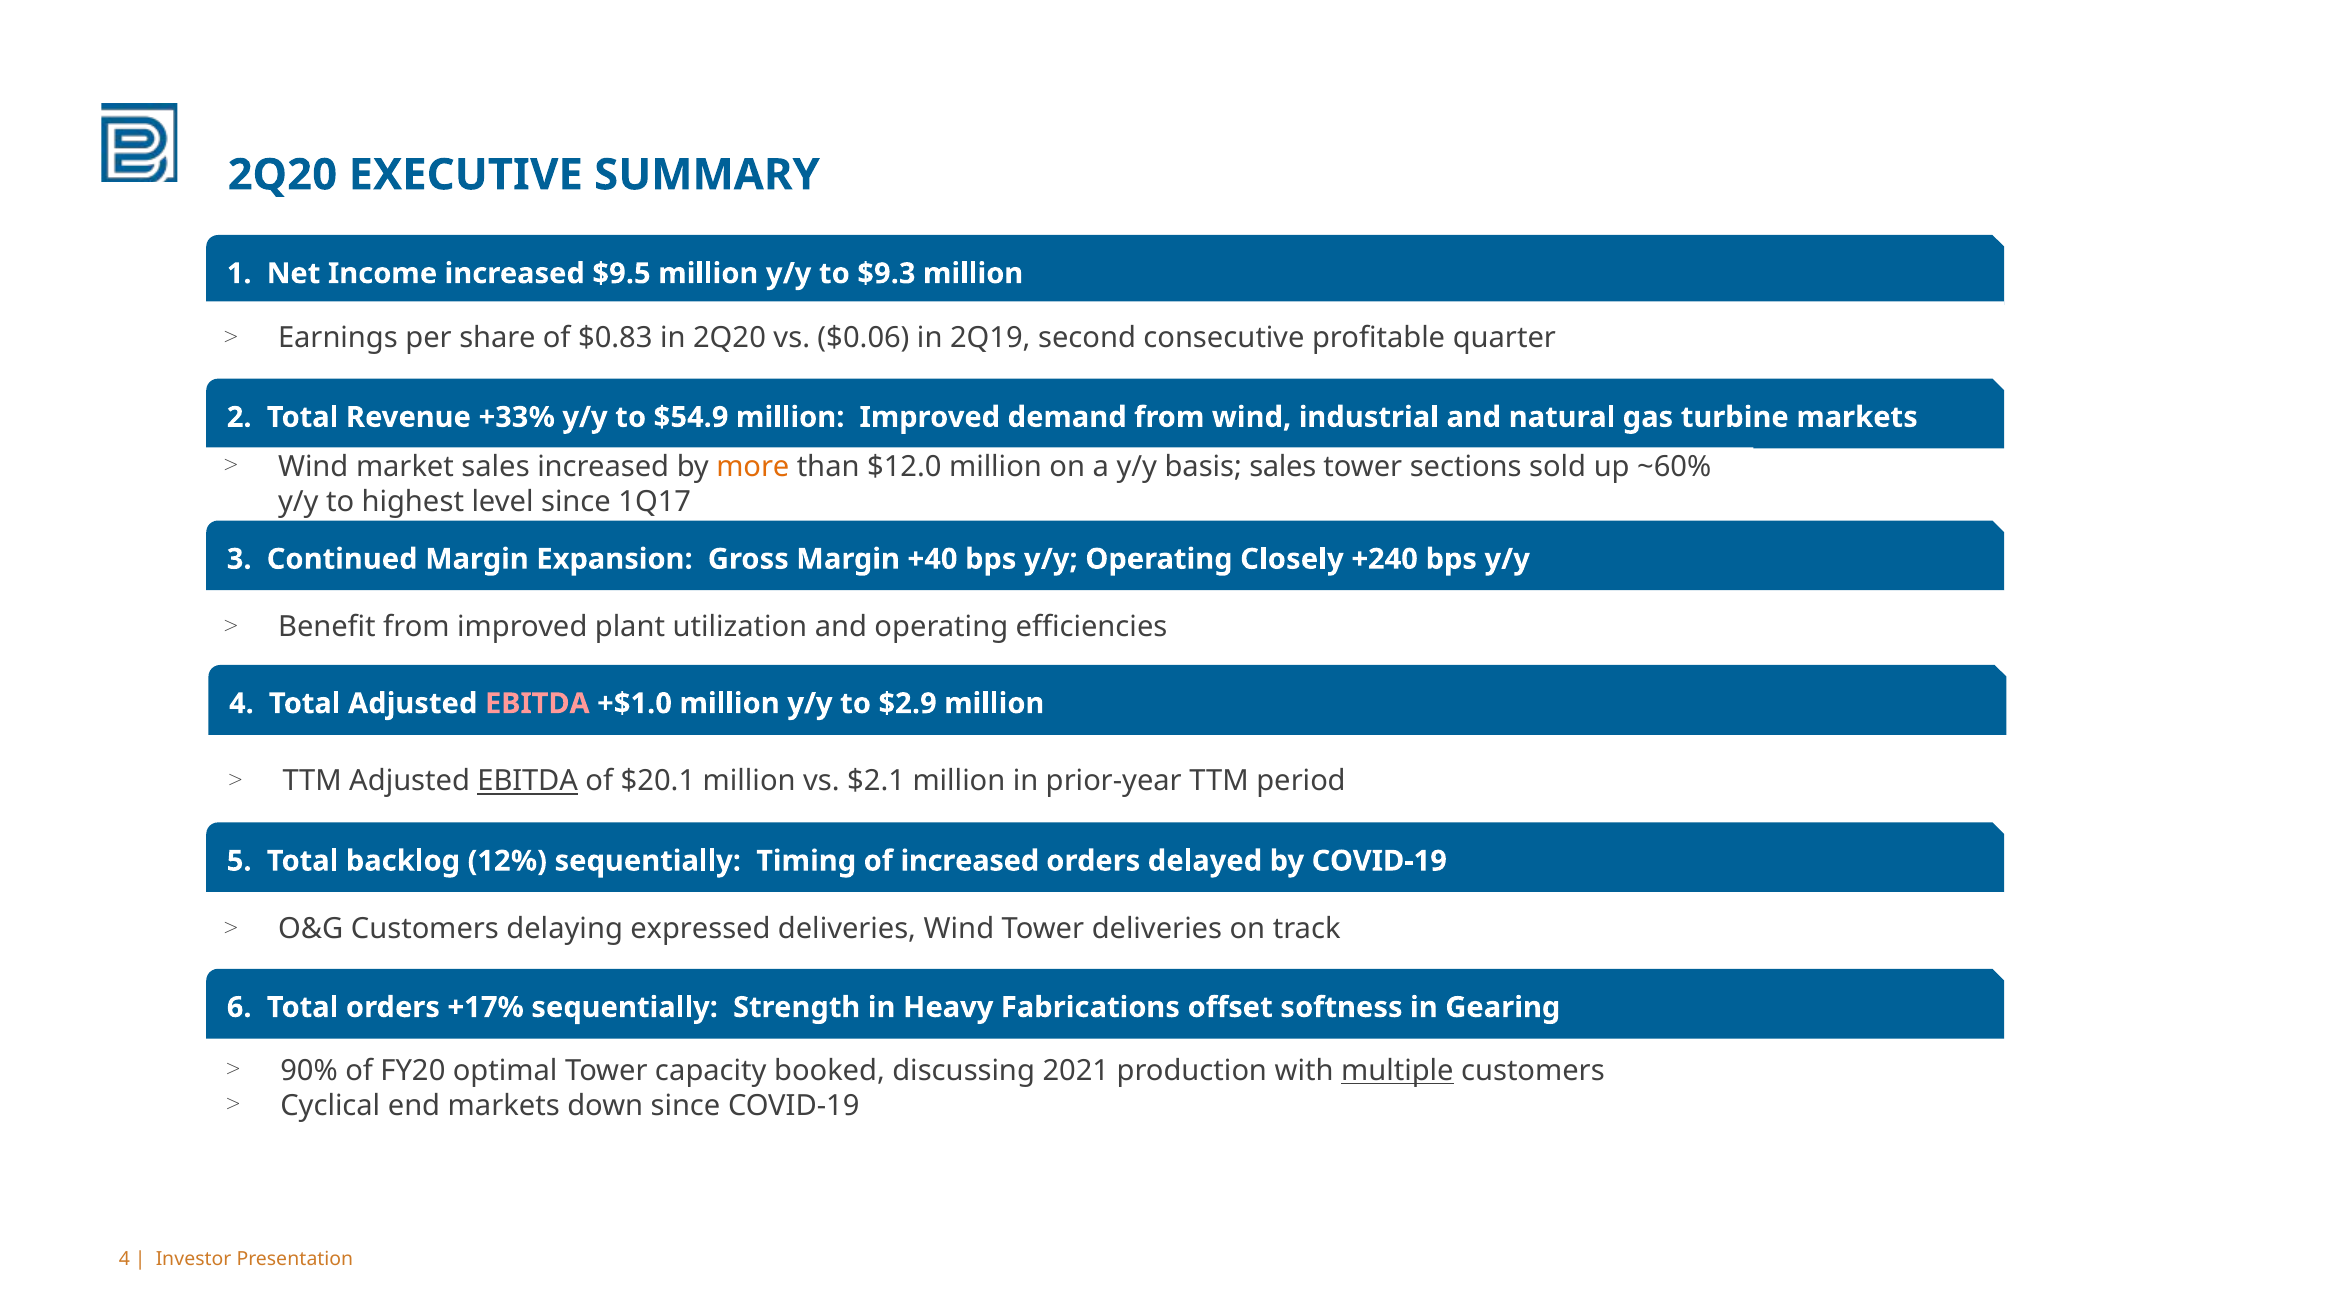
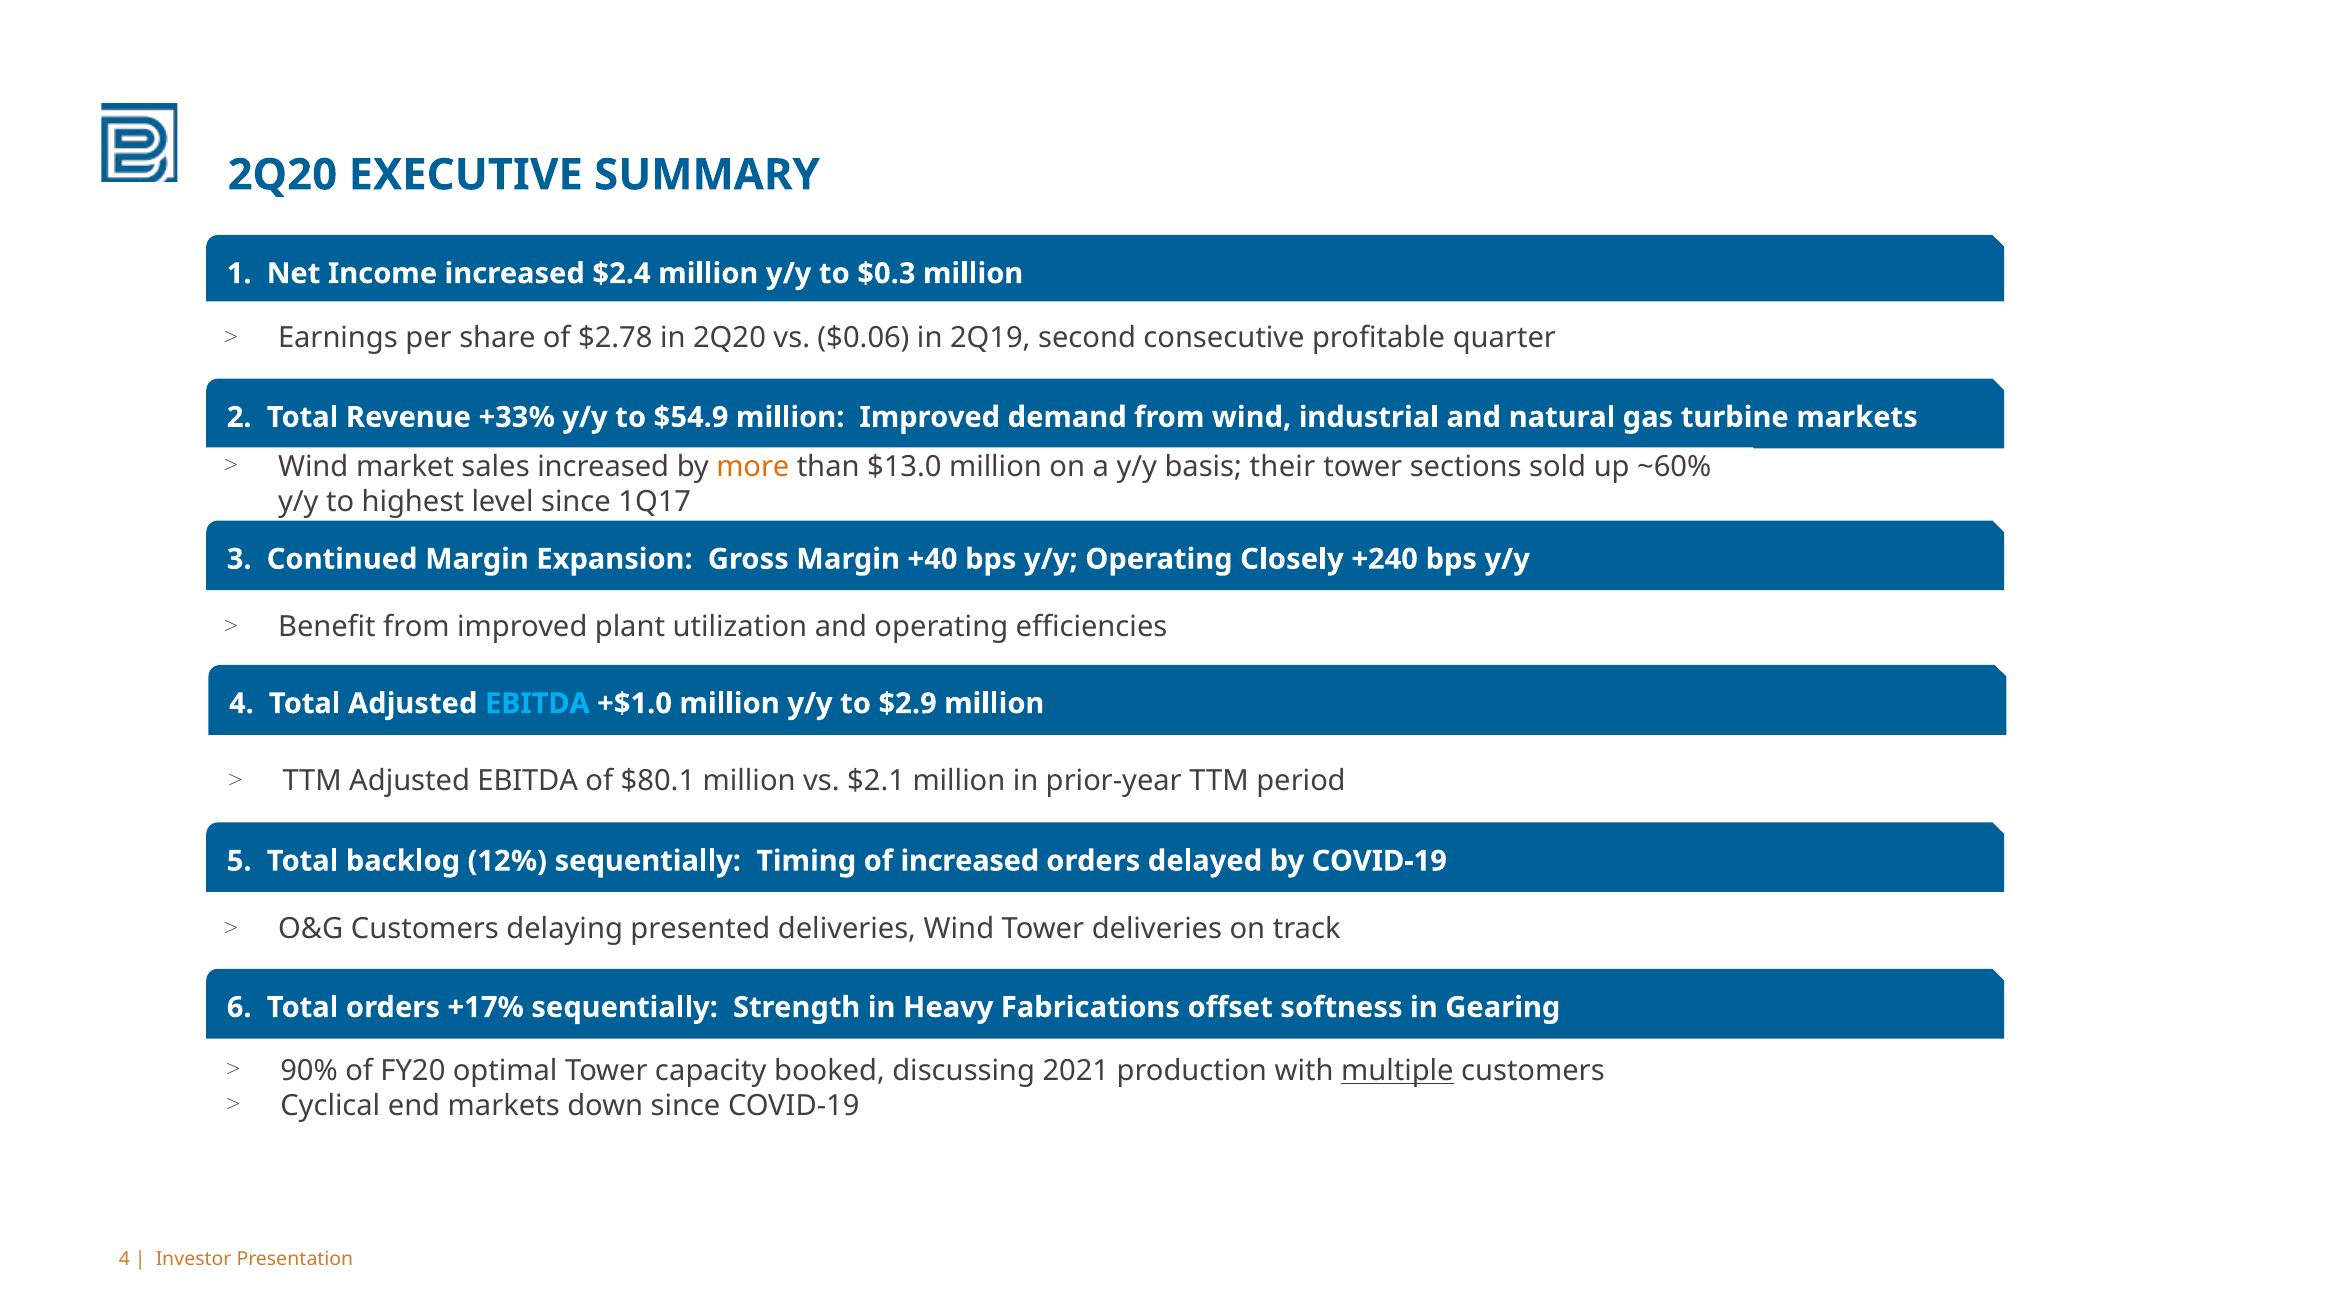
$9.5: $9.5 -> $2.4
$9.3: $9.3 -> $0.3
$0.83: $0.83 -> $2.78
$12.0: $12.0 -> $13.0
basis sales: sales -> their
EBITDA at (537, 703) colour: pink -> light blue
EBITDA at (528, 781) underline: present -> none
$20.1: $20.1 -> $80.1
expressed: expressed -> presented
